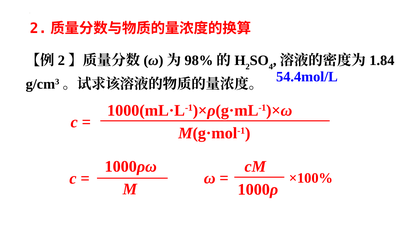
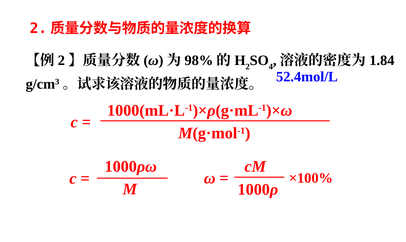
54.4mol/L: 54.4mol/L -> 52.4mol/L
